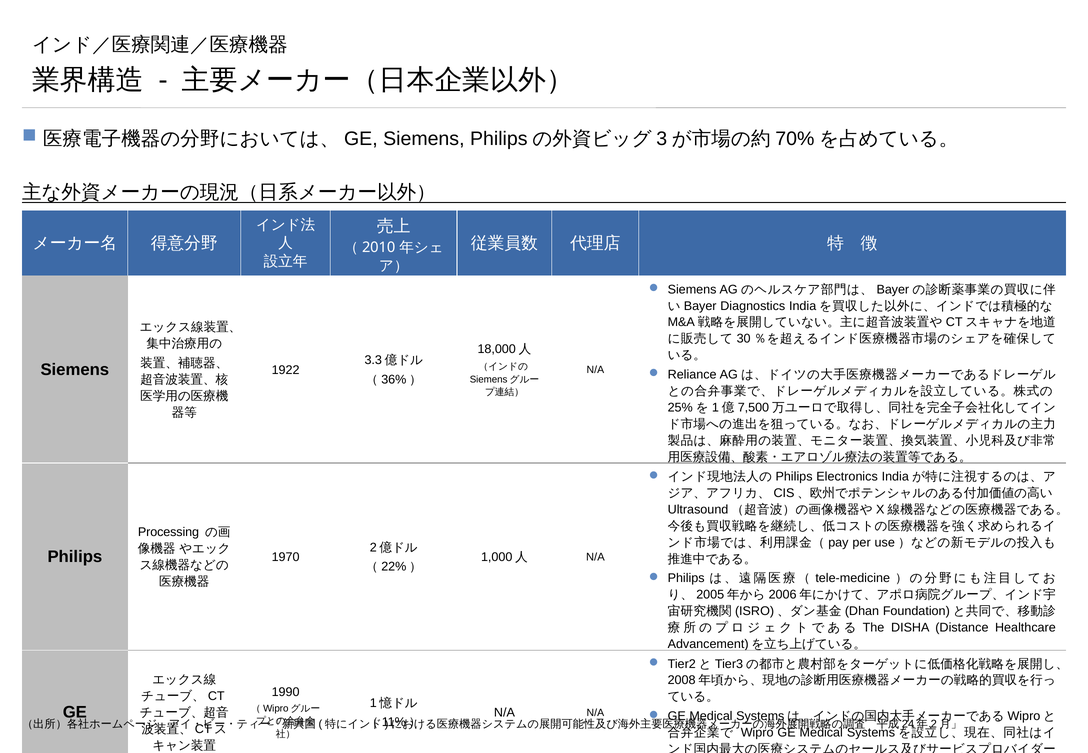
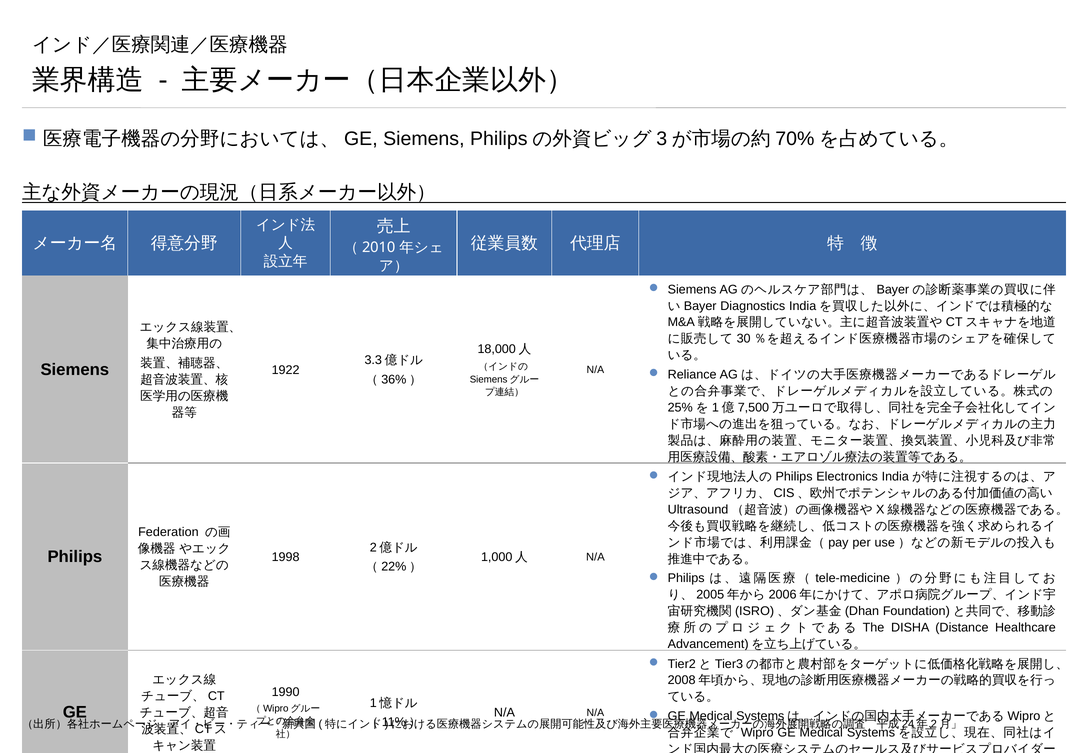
Processing: Processing -> Federation
1970: 1970 -> 1998
